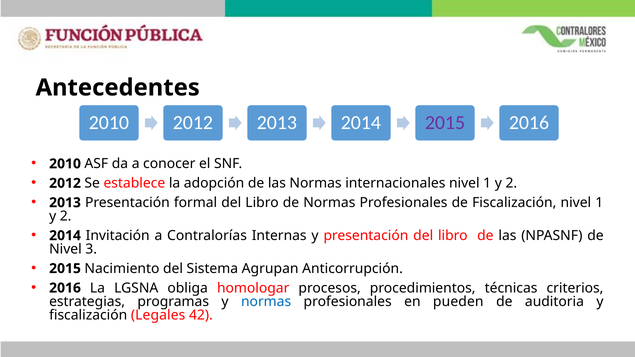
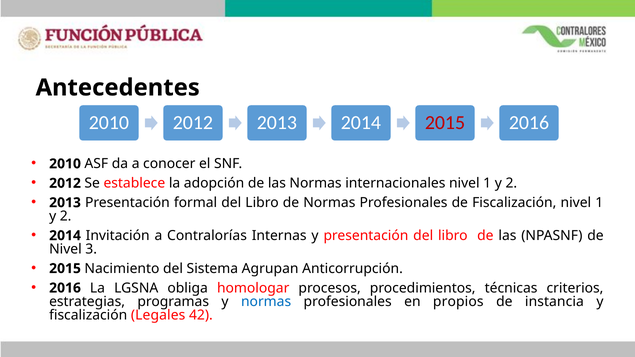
2015 at (445, 123) colour: purple -> red
pueden: pueden -> propios
auditoria: auditoria -> instancia
